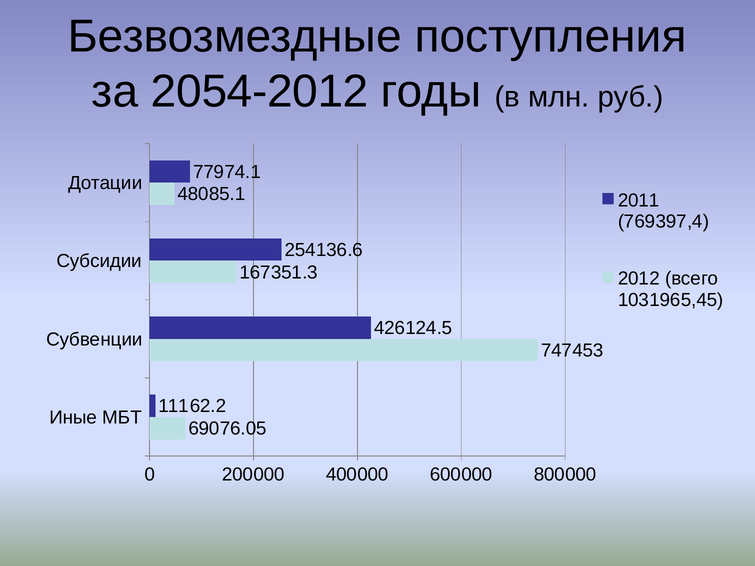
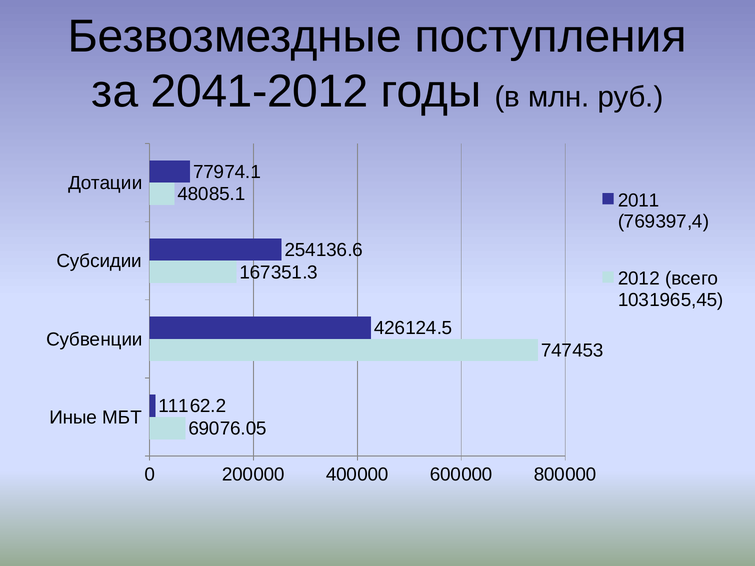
2054-2012: 2054-2012 -> 2041-2012
